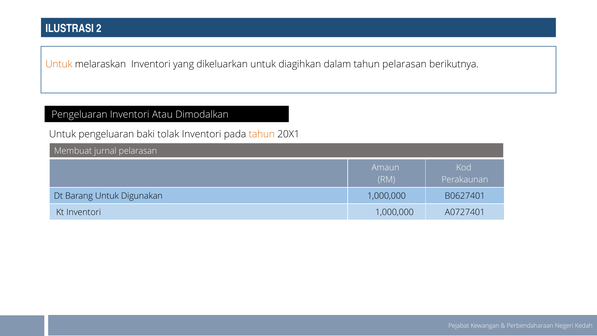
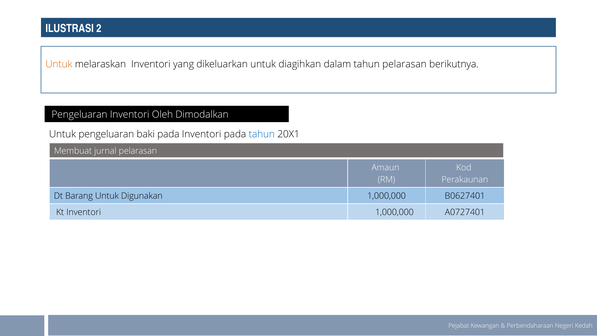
Atau: Atau -> Oleh
baki tolak: tolak -> pada
tahun at (262, 134) colour: orange -> blue
